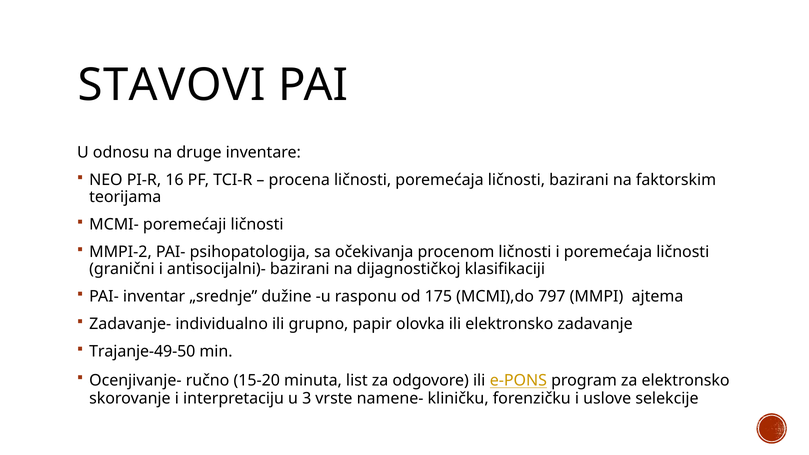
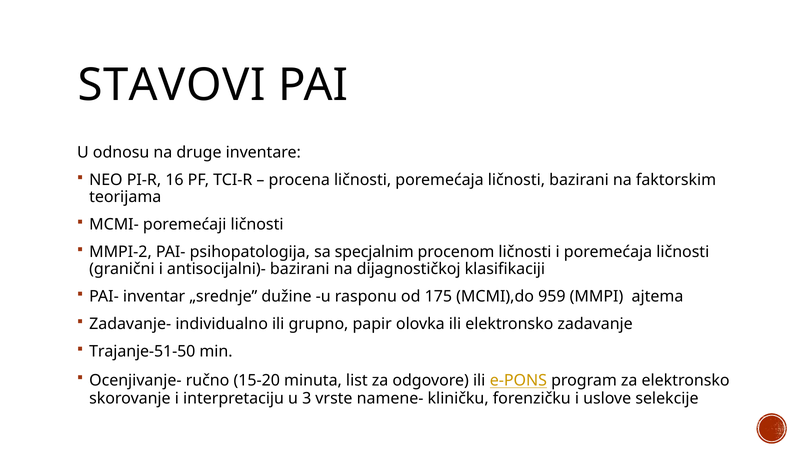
očekivanja: očekivanja -> specjalnim
797: 797 -> 959
Trajanje-49-50: Trajanje-49-50 -> Trajanje-51-50
